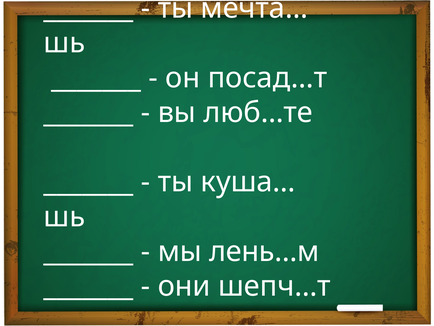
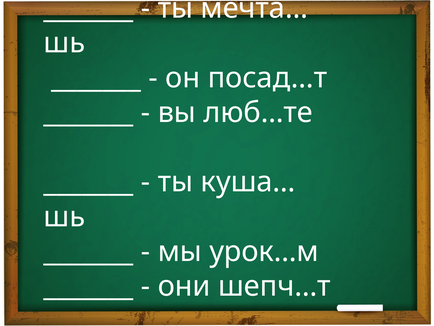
лень…м: лень…м -> урок…м
